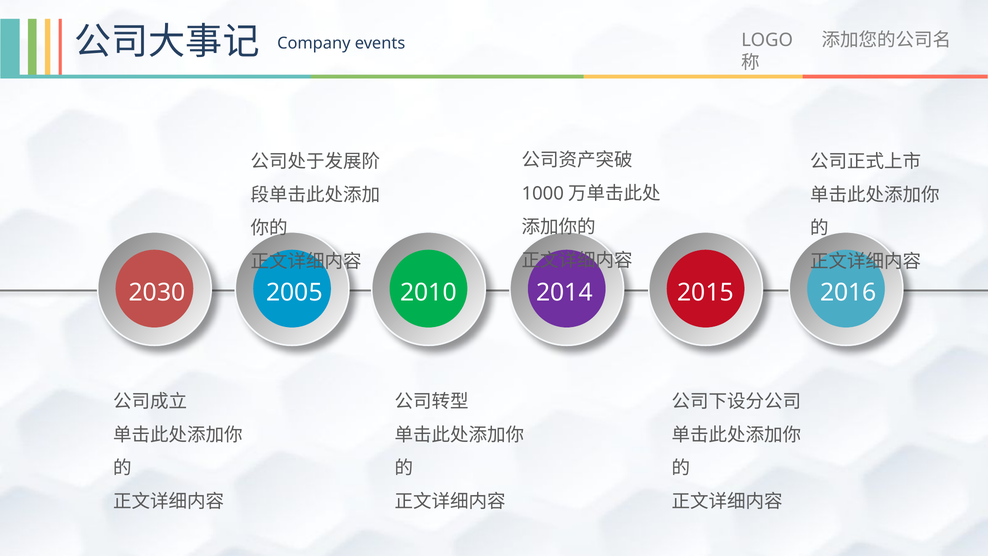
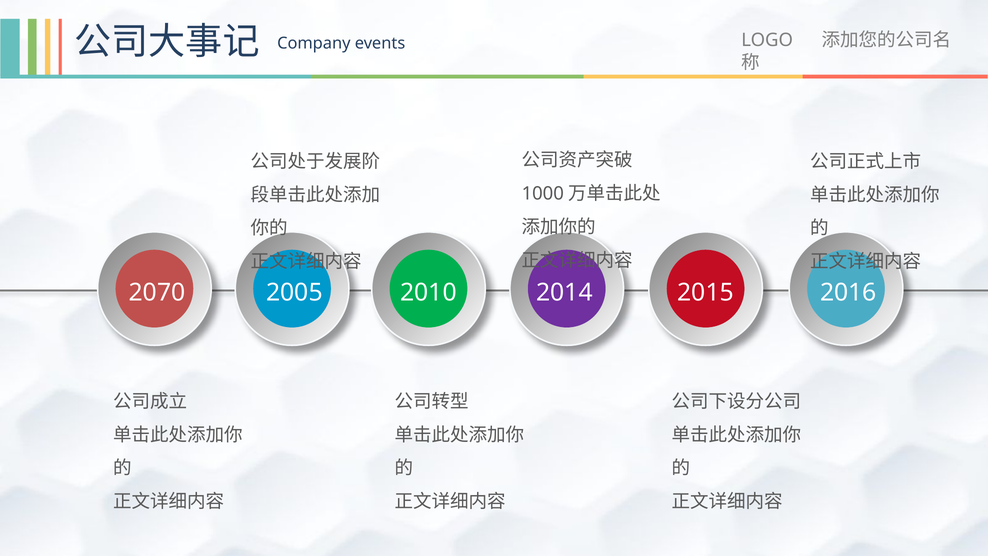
2030: 2030 -> 2070
